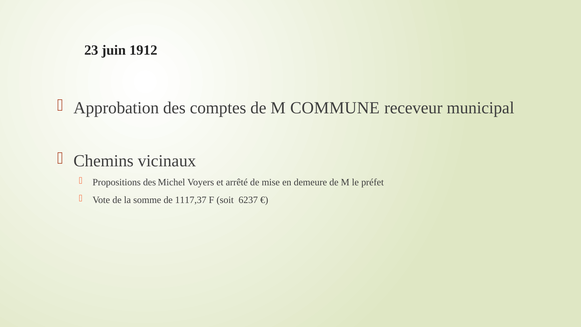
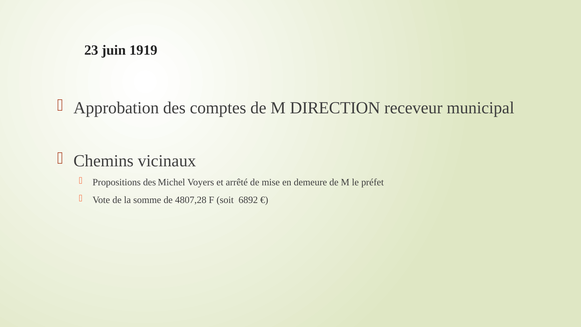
1912: 1912 -> 1919
COMMUNE: COMMUNE -> DIRECTION
1117,37: 1117,37 -> 4807,28
6237: 6237 -> 6892
